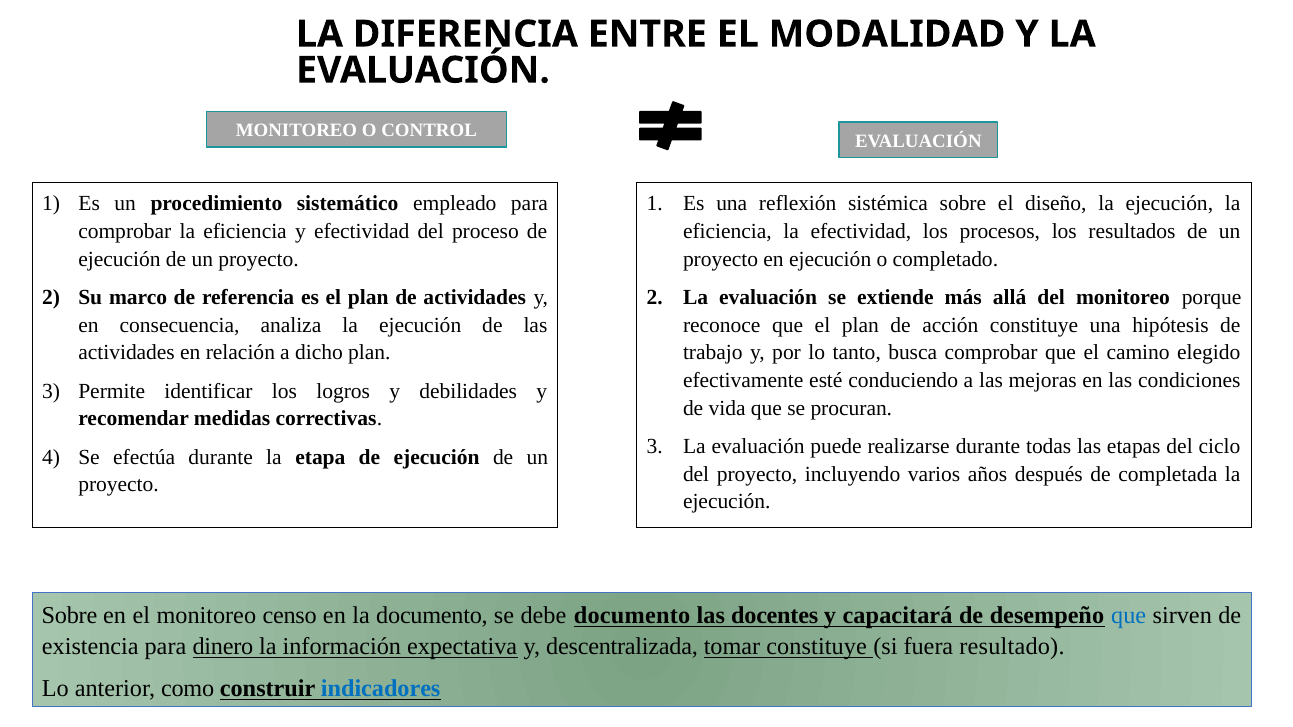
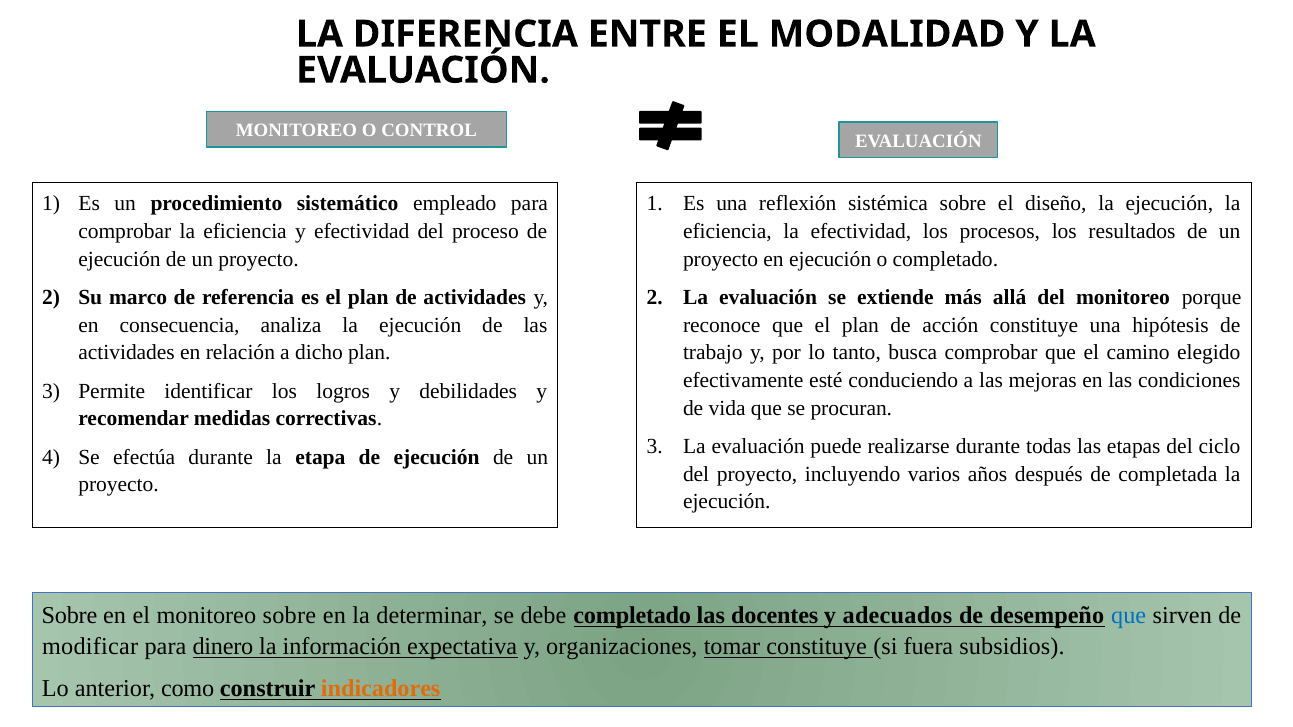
monitoreo censo: censo -> sobre
la documento: documento -> determinar
debe documento: documento -> completado
capacitará: capacitará -> adecuados
existencia: existencia -> modificar
descentralizada: descentralizada -> organizaciones
resultado: resultado -> subsidios
indicadores colour: blue -> orange
